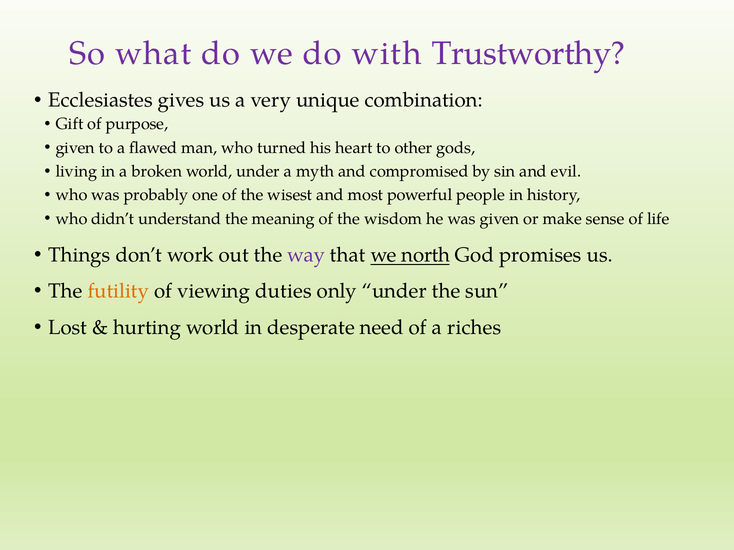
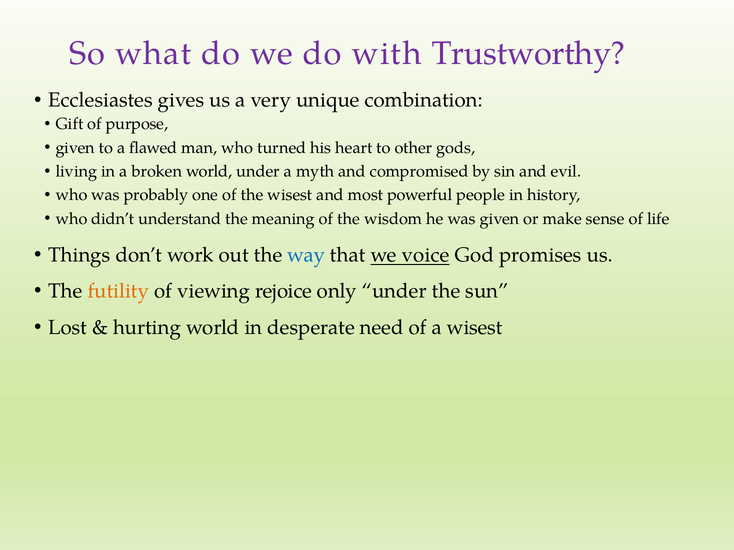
way colour: purple -> blue
north: north -> voice
duties: duties -> rejoice
a riches: riches -> wisest
